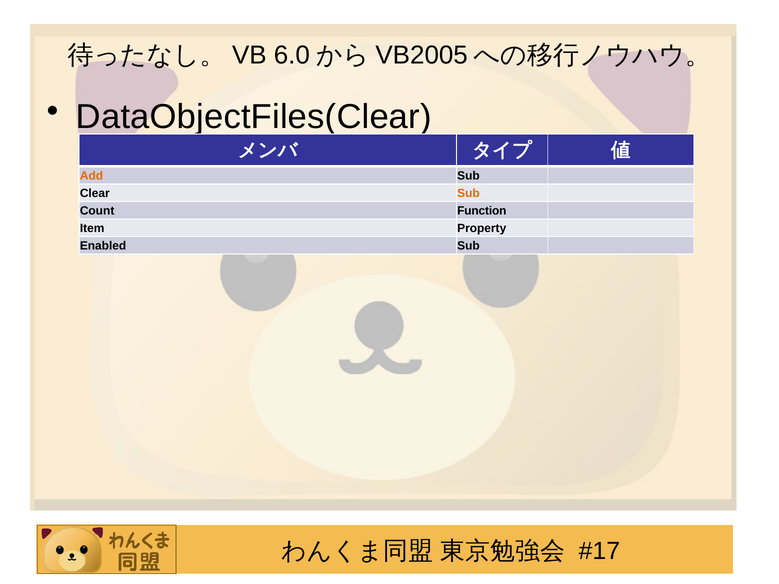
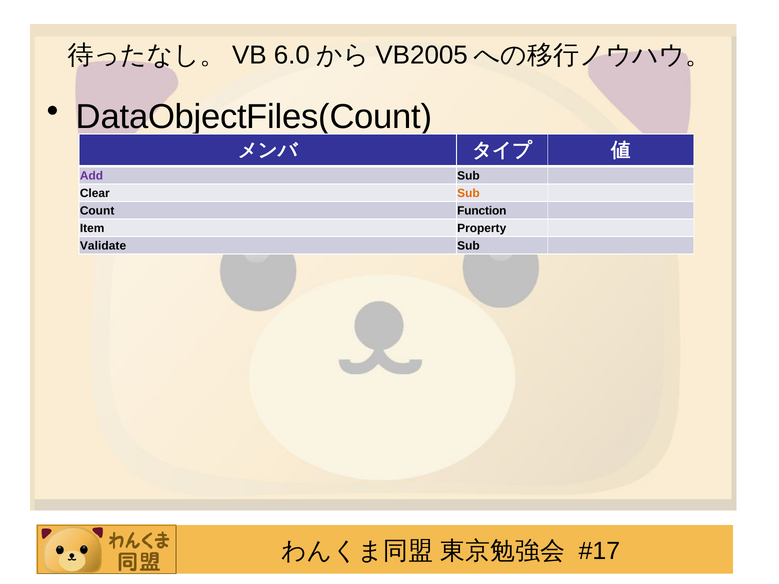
DataObjectFiles(Clear: DataObjectFiles(Clear -> DataObjectFiles(Count
Add colour: orange -> purple
Enabled: Enabled -> Validate
